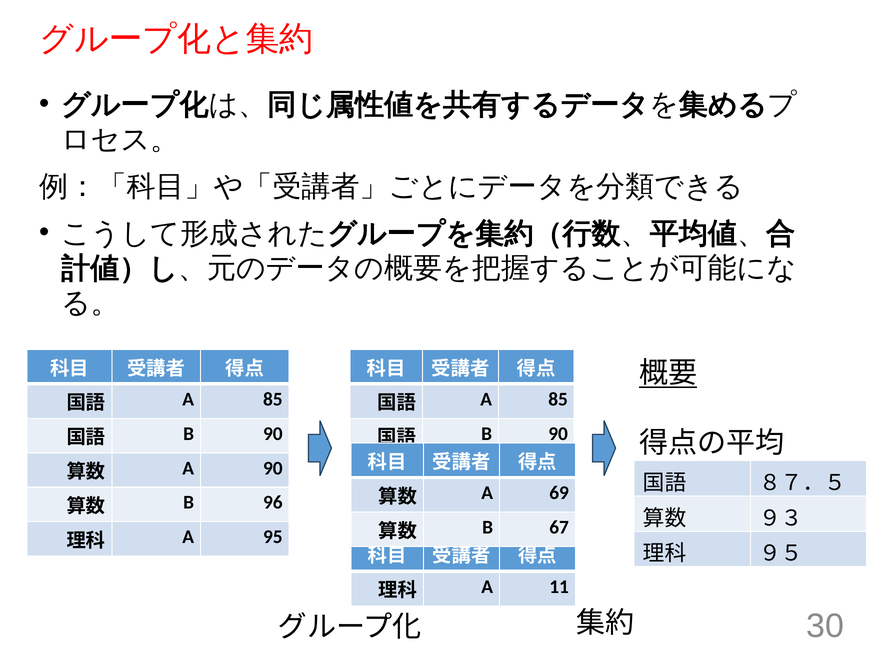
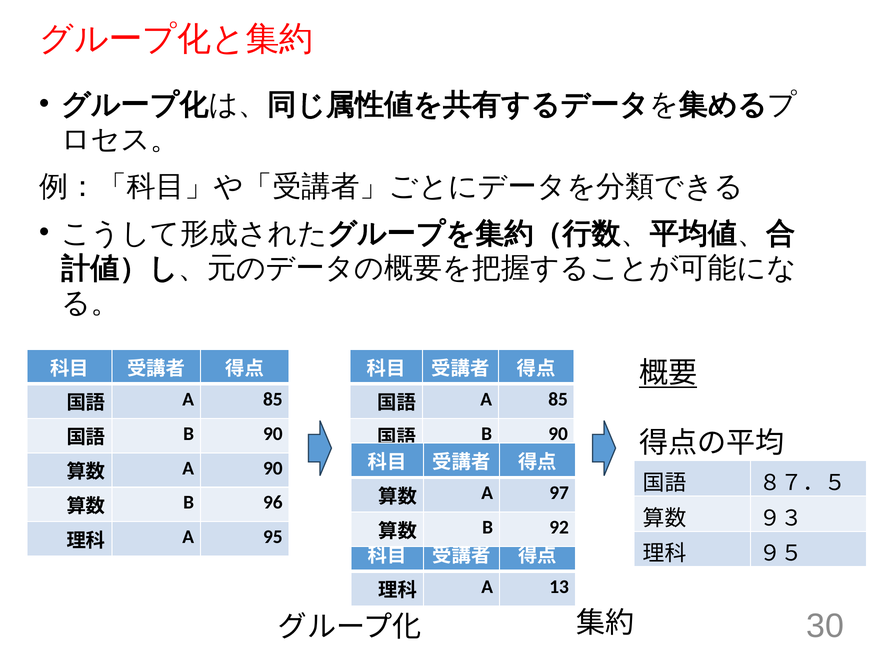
69: 69 -> 97
67: 67 -> 92
11: 11 -> 13
